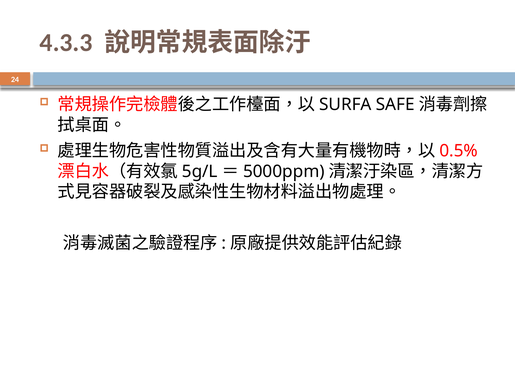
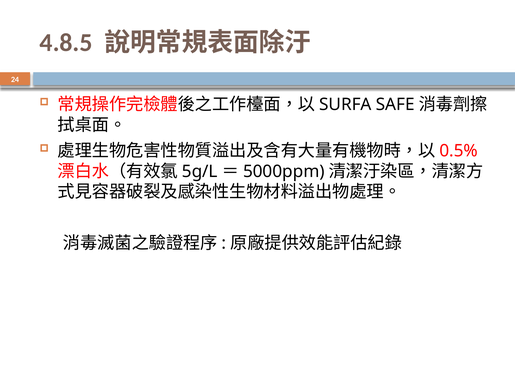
4.3.3: 4.3.3 -> 4.8.5
